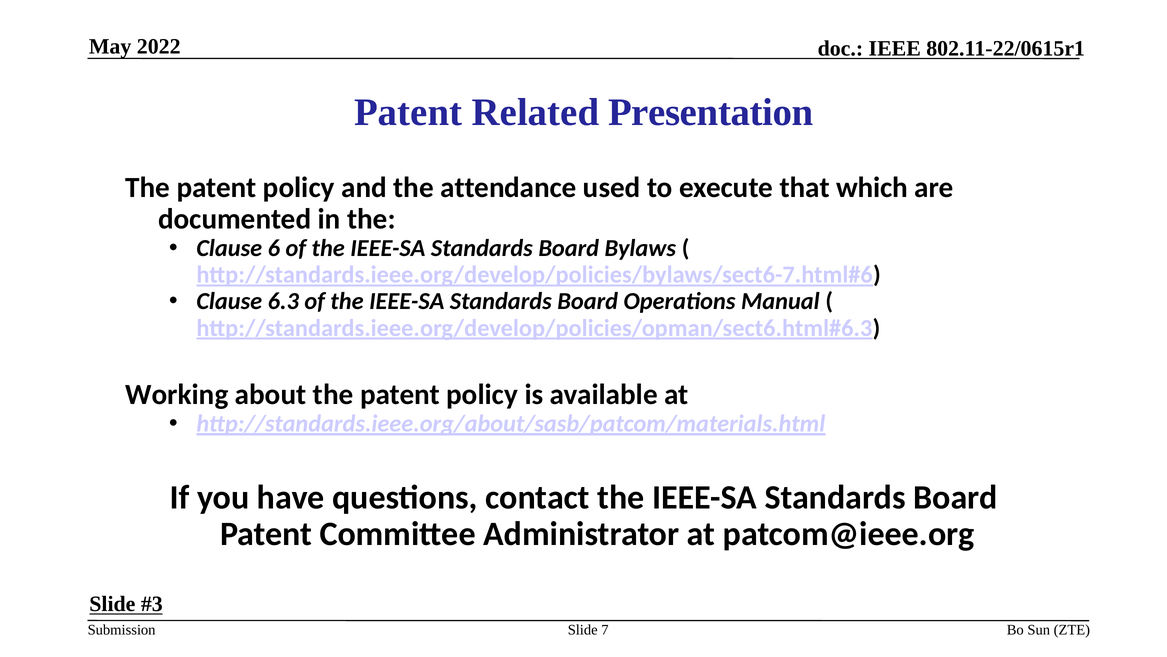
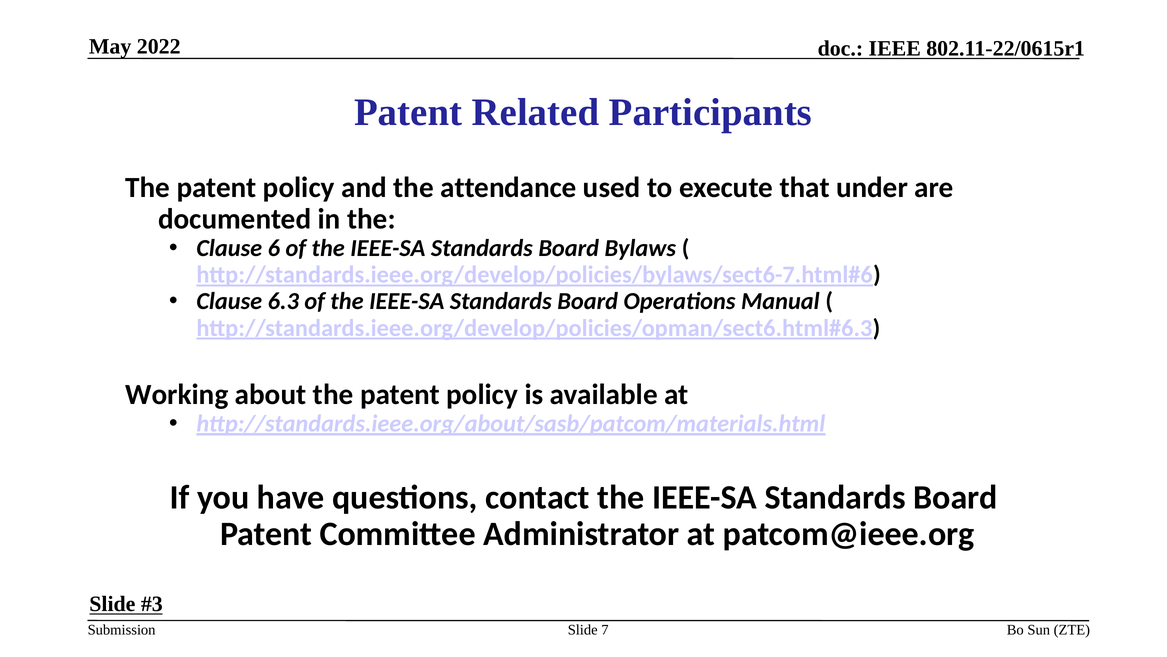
Presentation: Presentation -> Participants
which: which -> under
